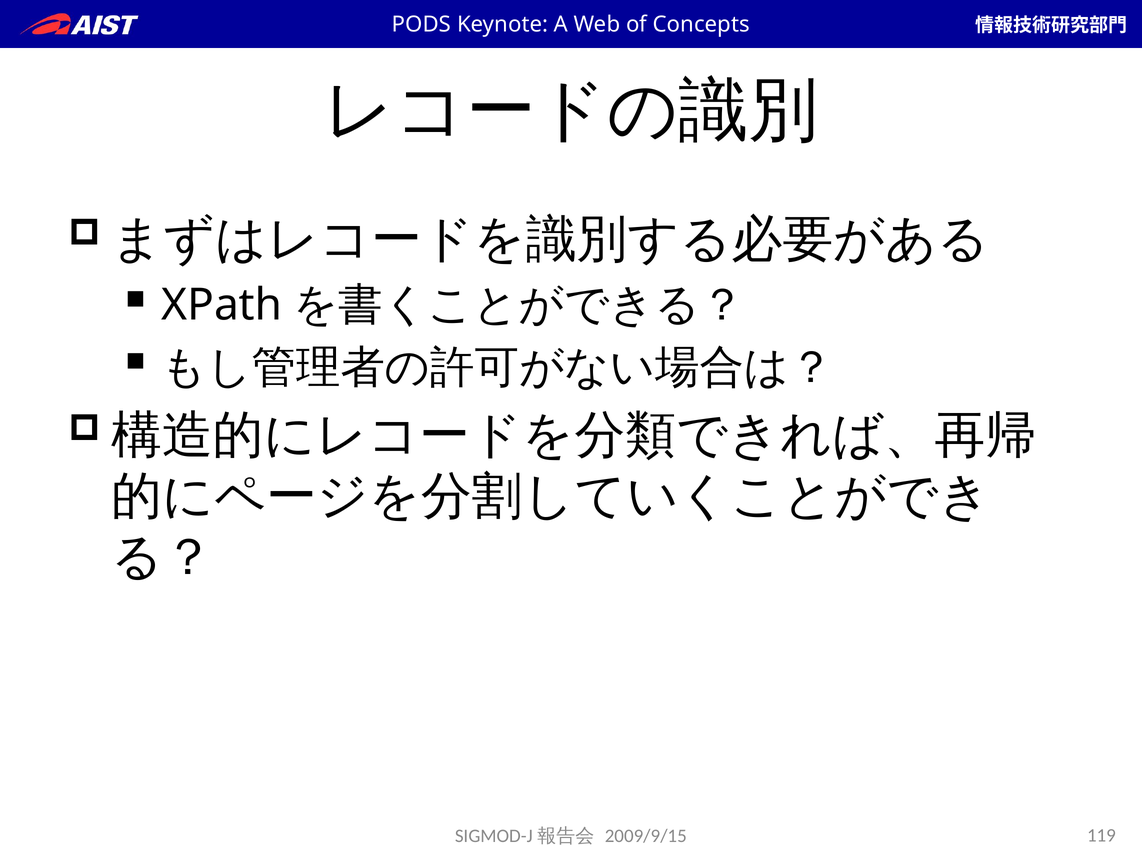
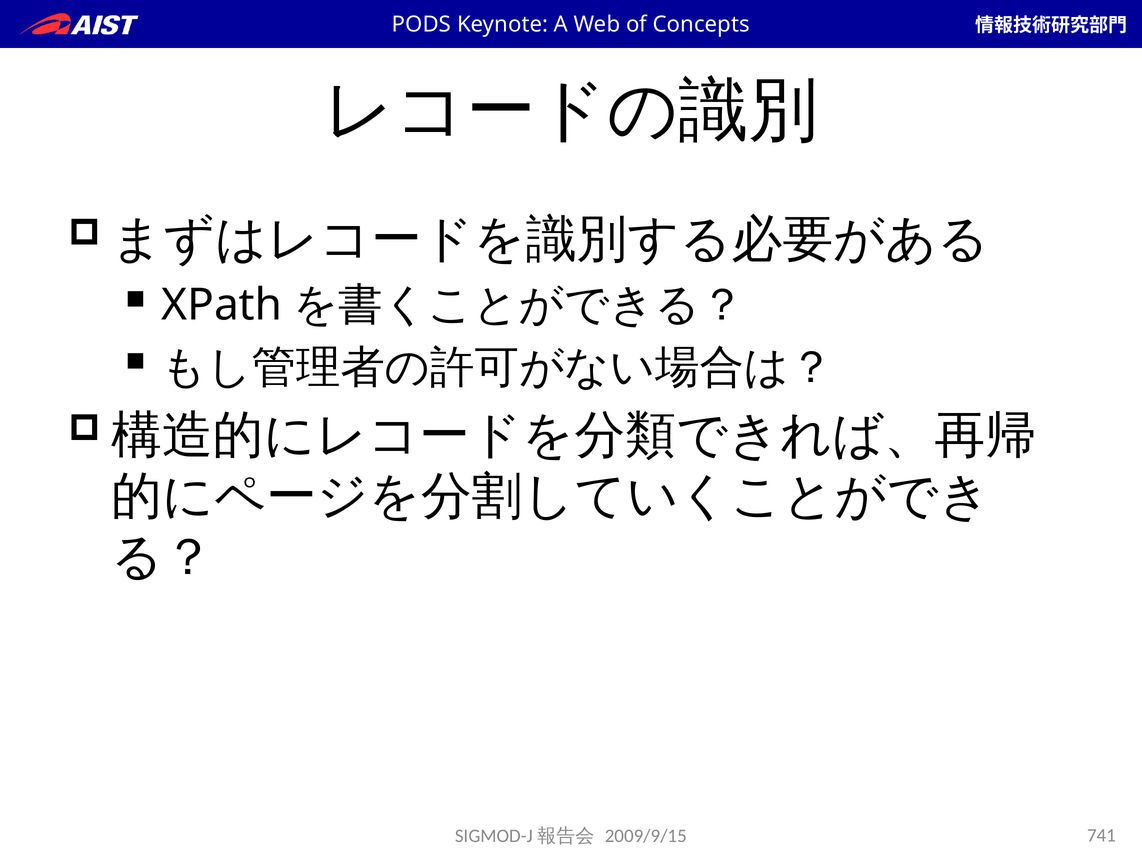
119: 119 -> 741
